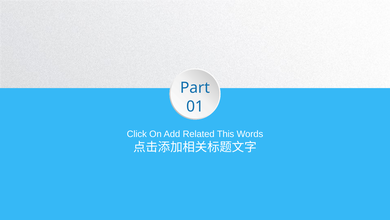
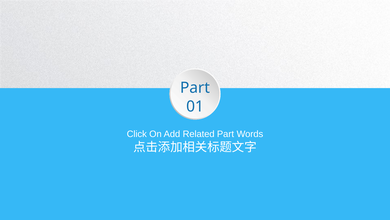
Related This: This -> Part
